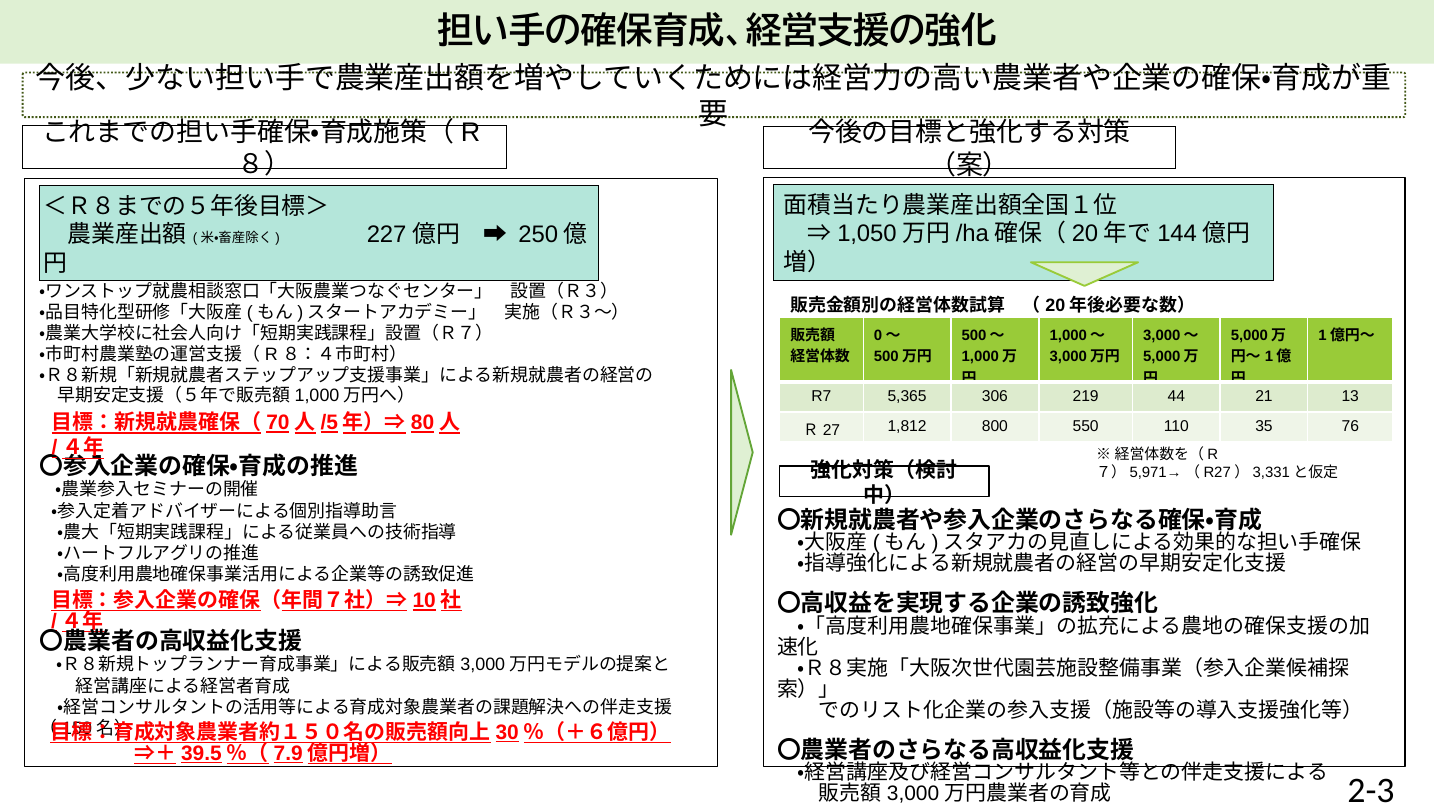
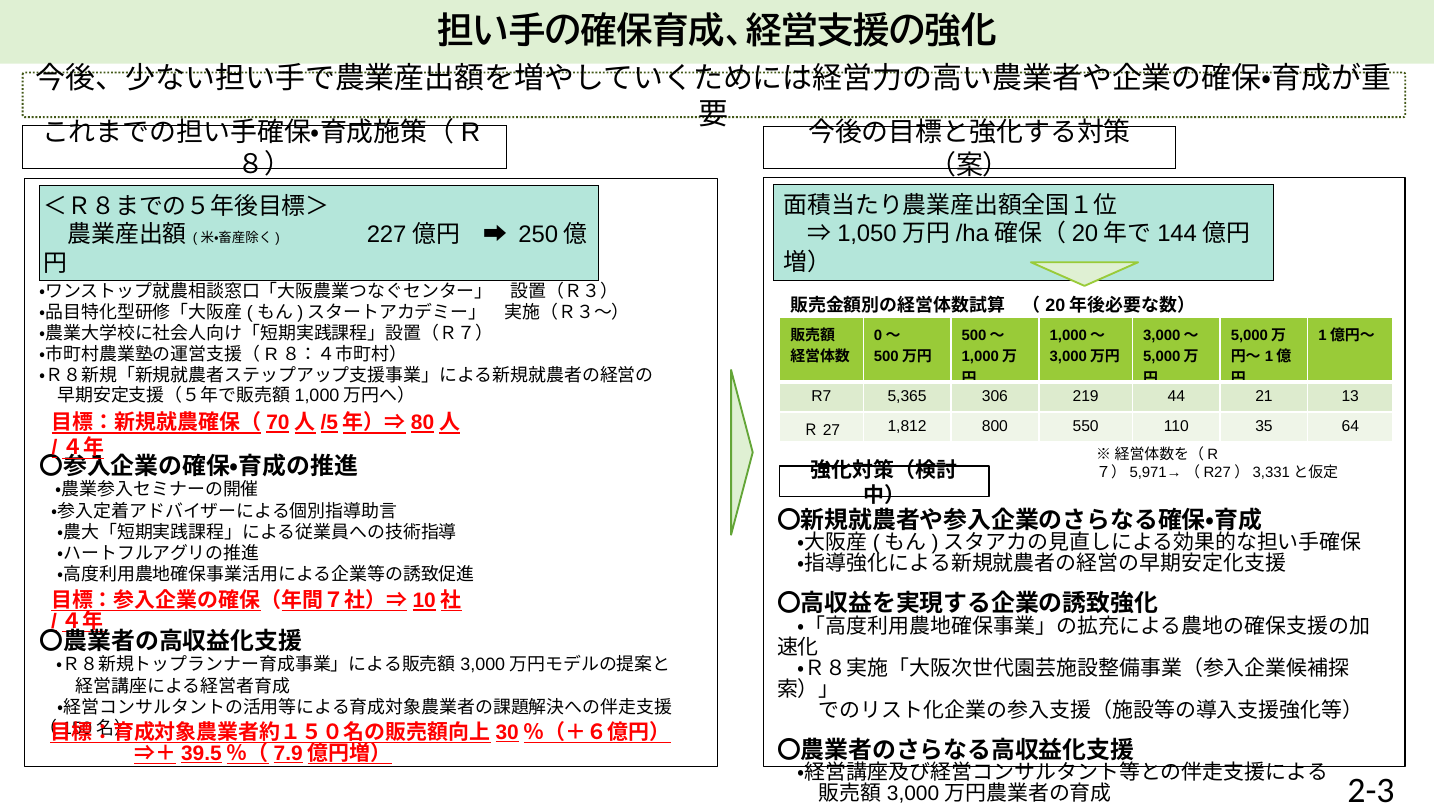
76: 76 -> 64
